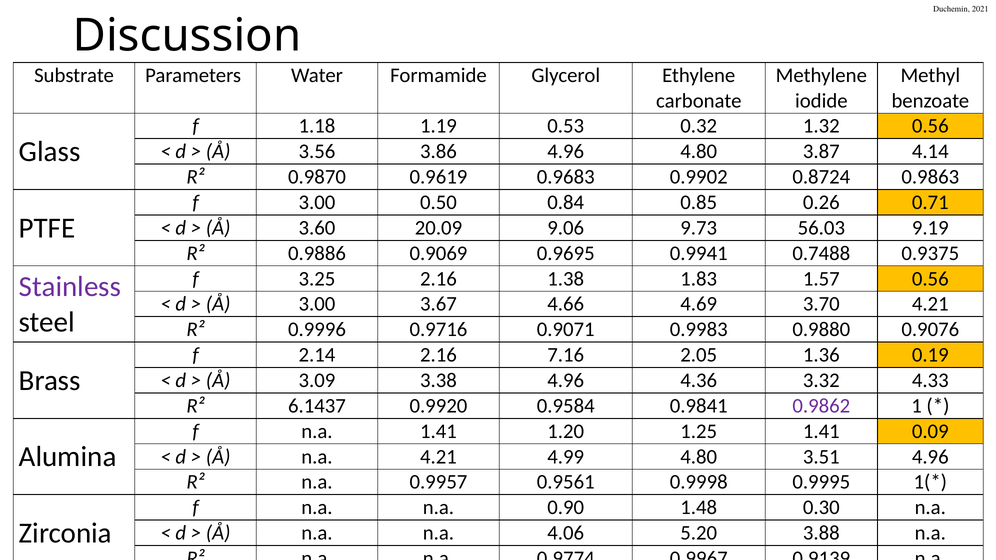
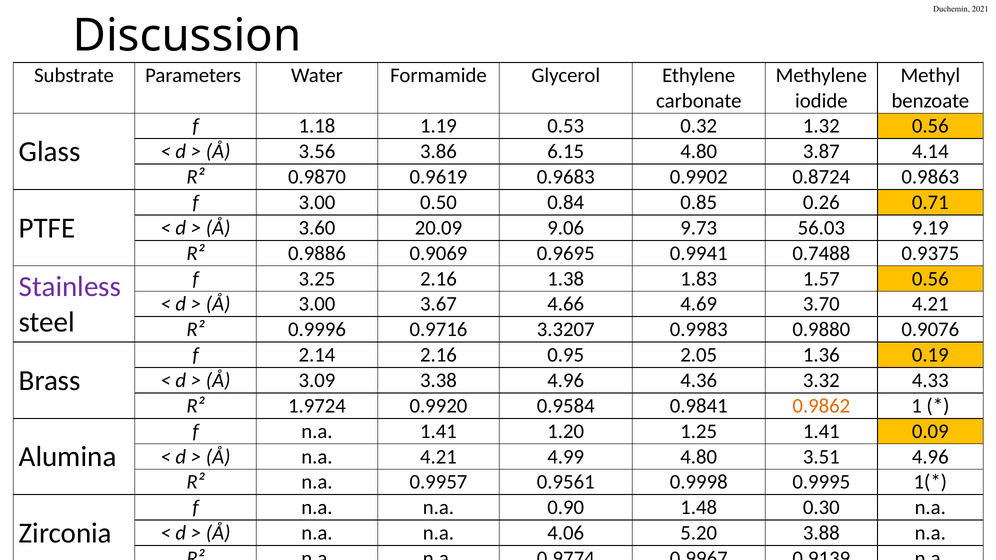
3.86 4.96: 4.96 -> 6.15
0.9071: 0.9071 -> 3.3207
7.16: 7.16 -> 0.95
6.1437: 6.1437 -> 1.9724
0.9862 colour: purple -> orange
